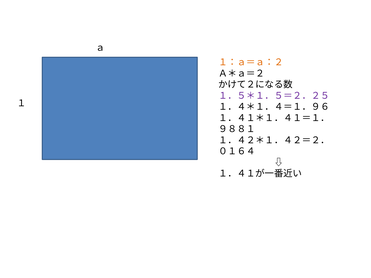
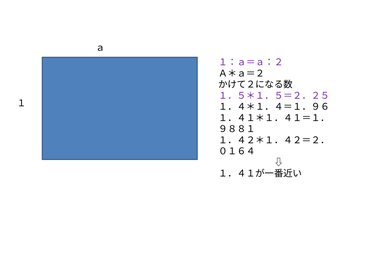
１：ａ＝ａ：２ colour: orange -> purple
